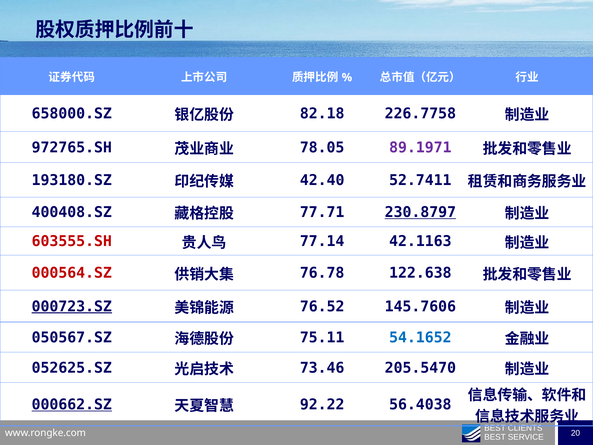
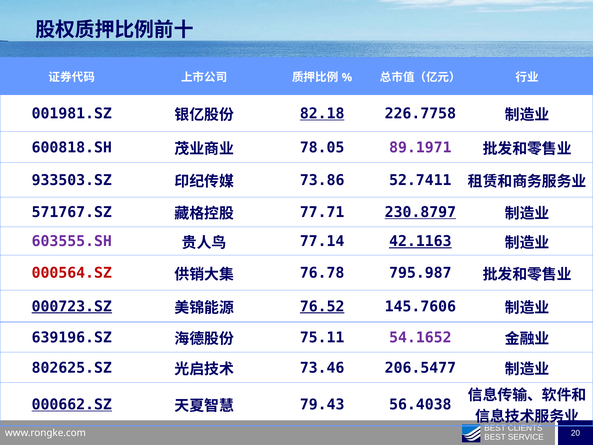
658000.SZ: 658000.SZ -> 001981.SZ
82.18 underline: none -> present
972765.SH: 972765.SH -> 600818.SH
193180.SZ: 193180.SZ -> 933503.SZ
42.40: 42.40 -> 73.86
400408.SZ: 400408.SZ -> 571767.SZ
603555.SH colour: red -> purple
42.1163 underline: none -> present
122.638: 122.638 -> 795.987
76.52 underline: none -> present
050567.SZ: 050567.SZ -> 639196.SZ
54.1652 colour: blue -> purple
052625.SZ: 052625.SZ -> 802625.SZ
205.5470: 205.5470 -> 206.5477
92.22: 92.22 -> 79.43
